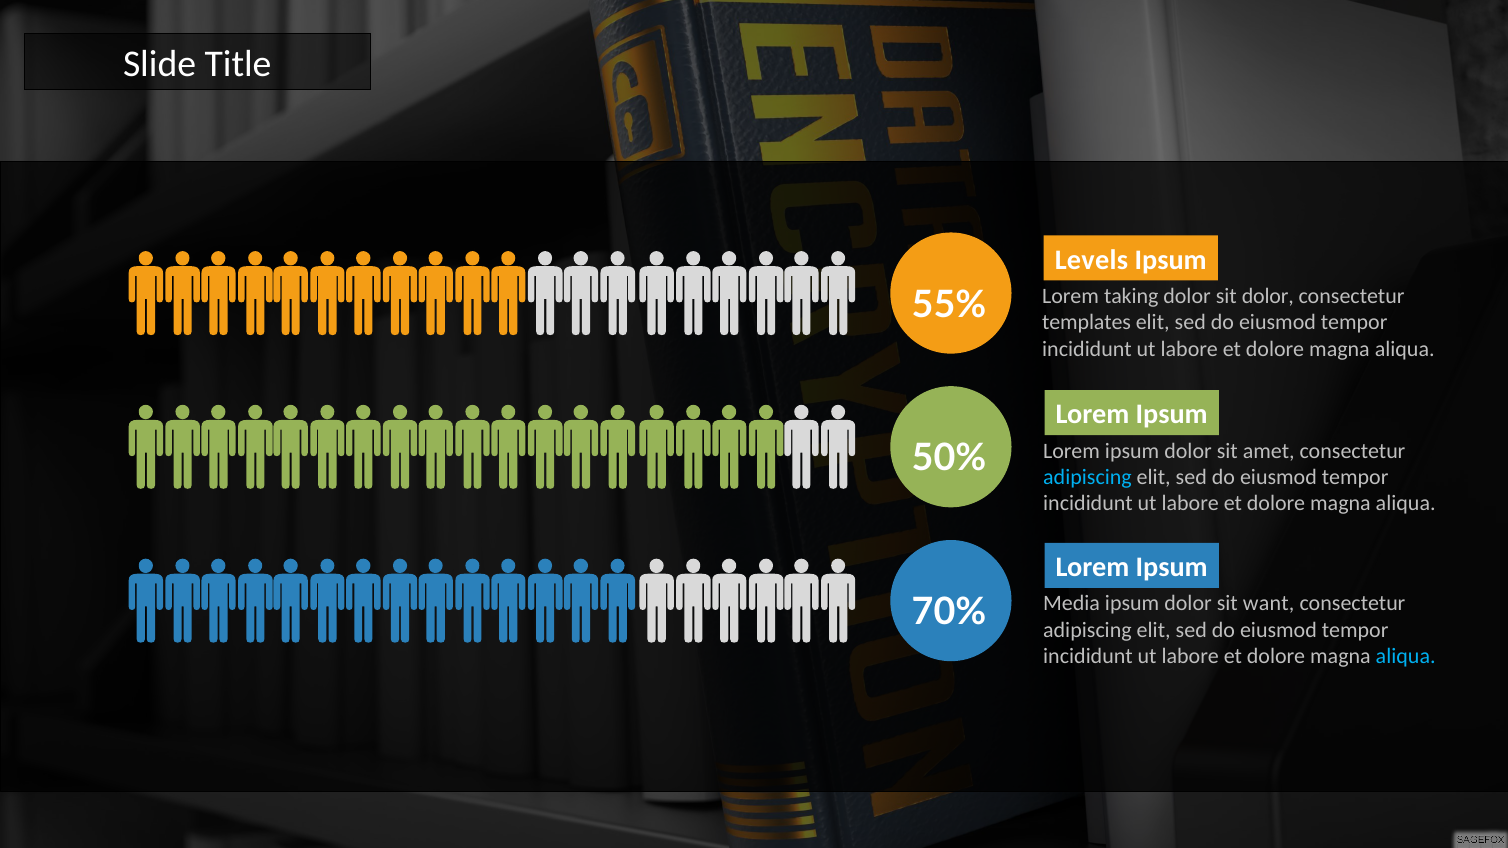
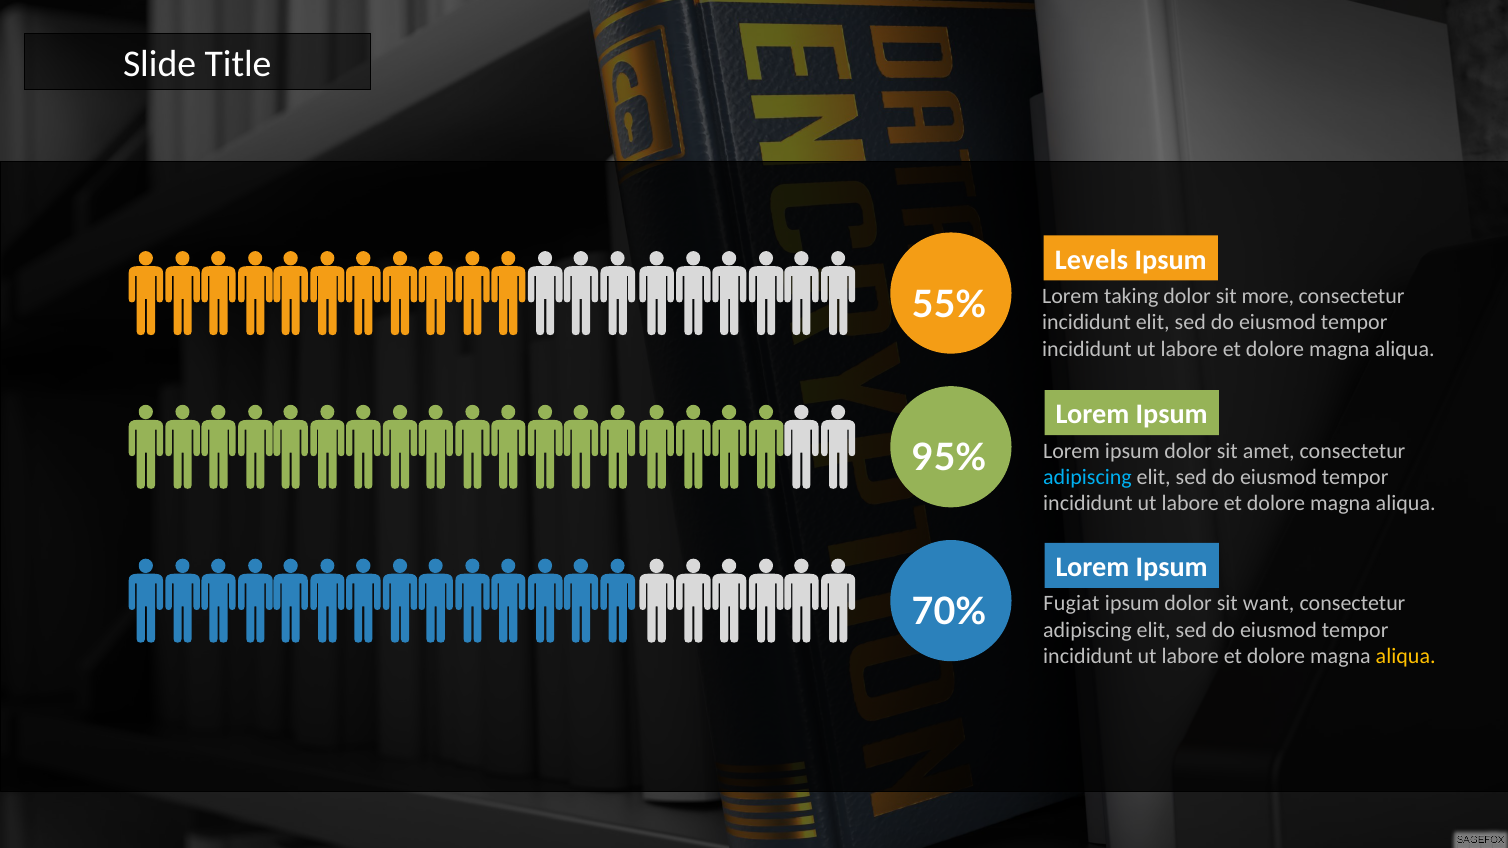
sit dolor: dolor -> more
templates at (1087, 323): templates -> incididunt
50%: 50% -> 95%
Media: Media -> Fugiat
aliqua at (1406, 657) colour: light blue -> yellow
